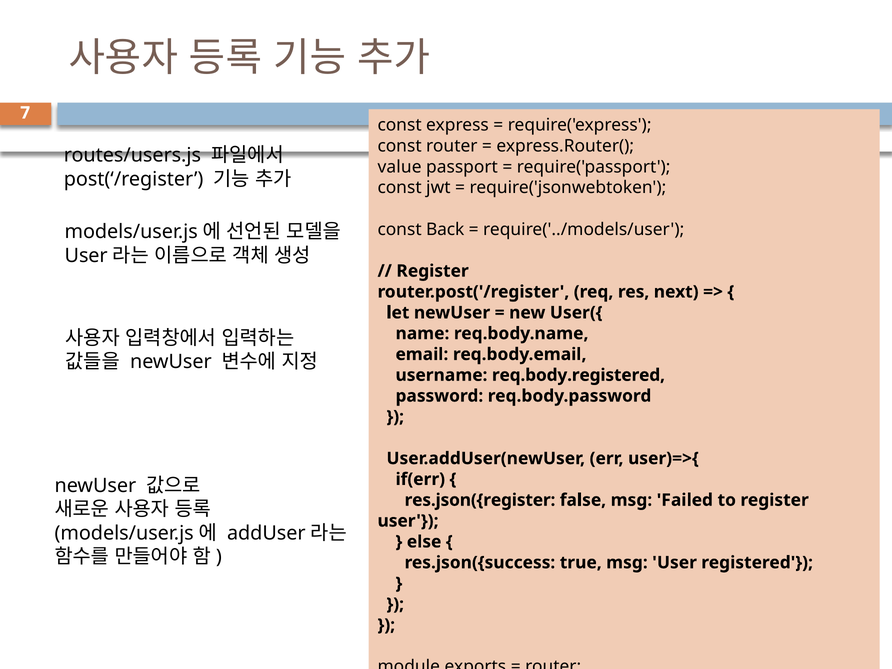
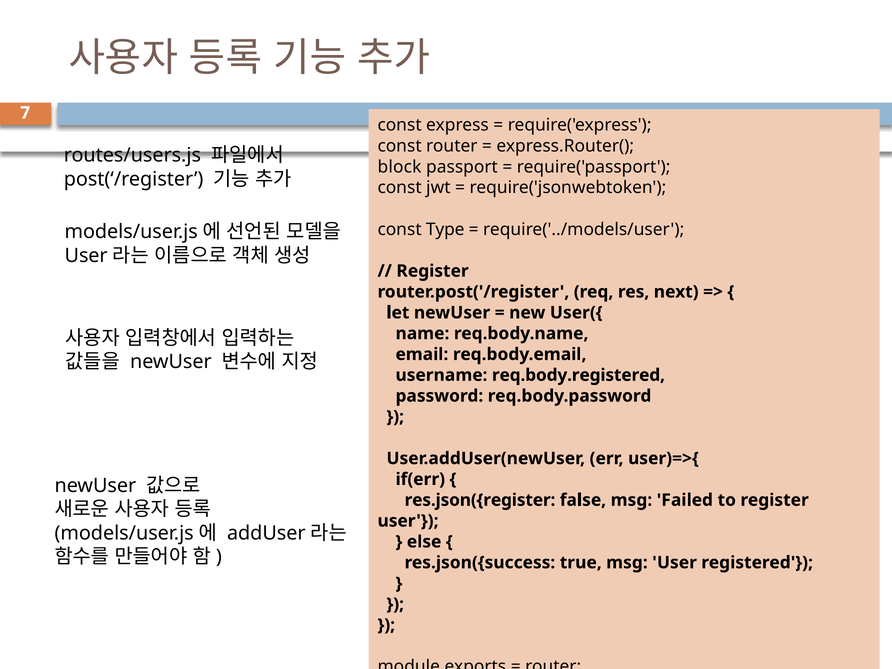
value: value -> block
Back: Back -> Type
